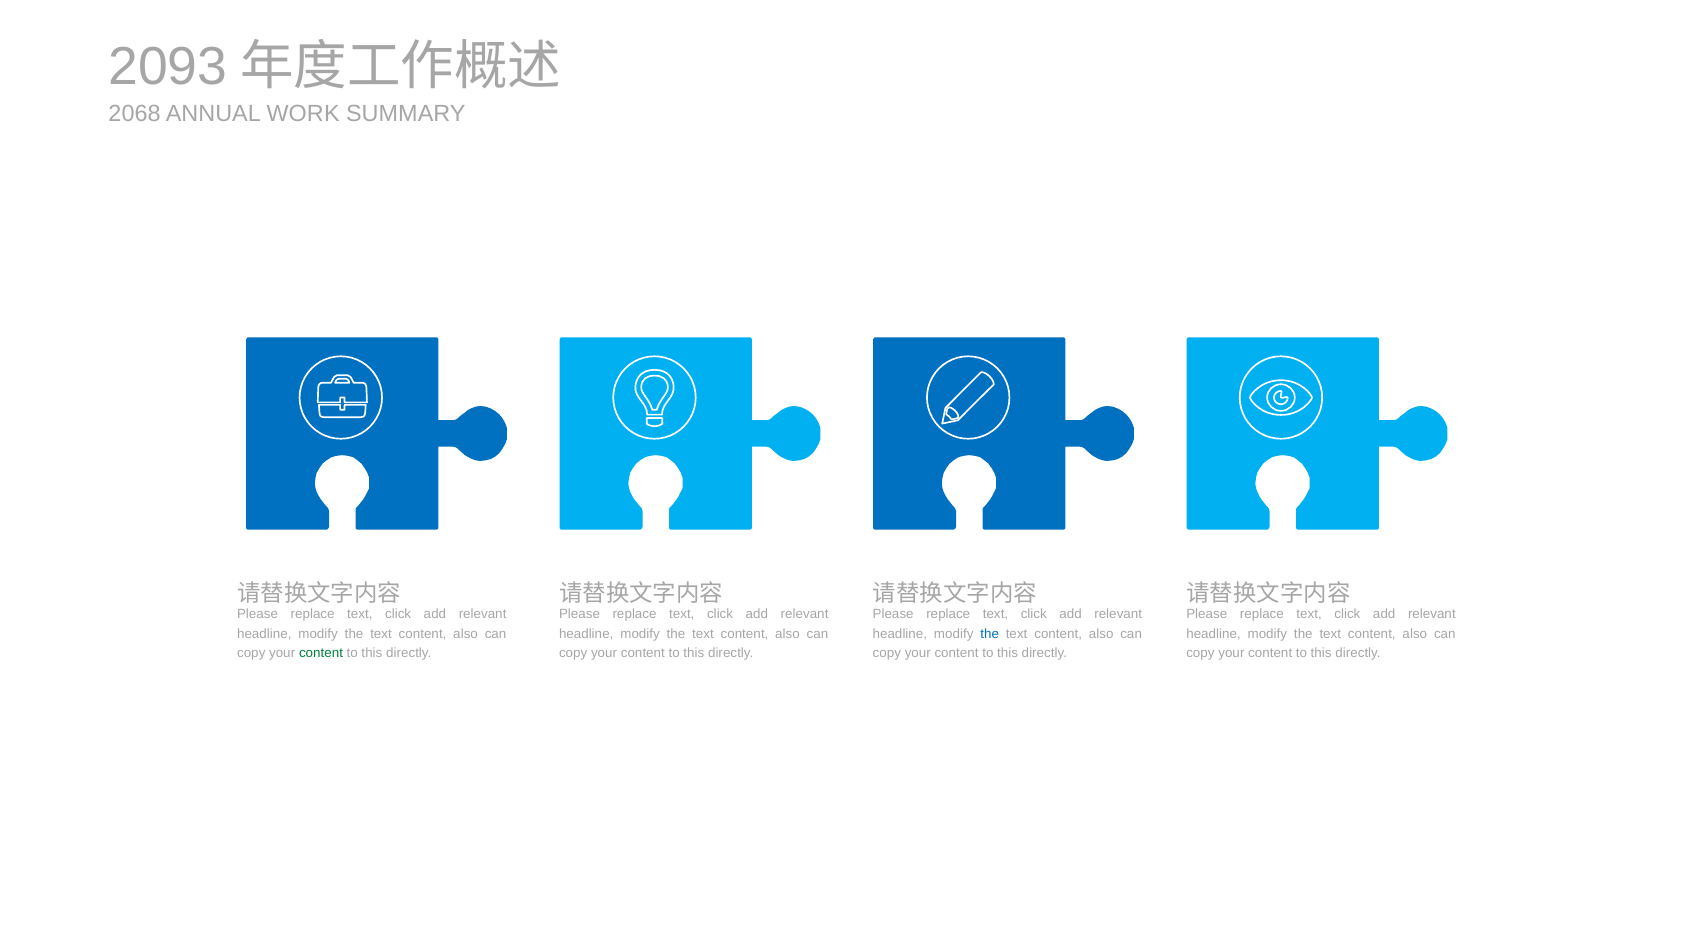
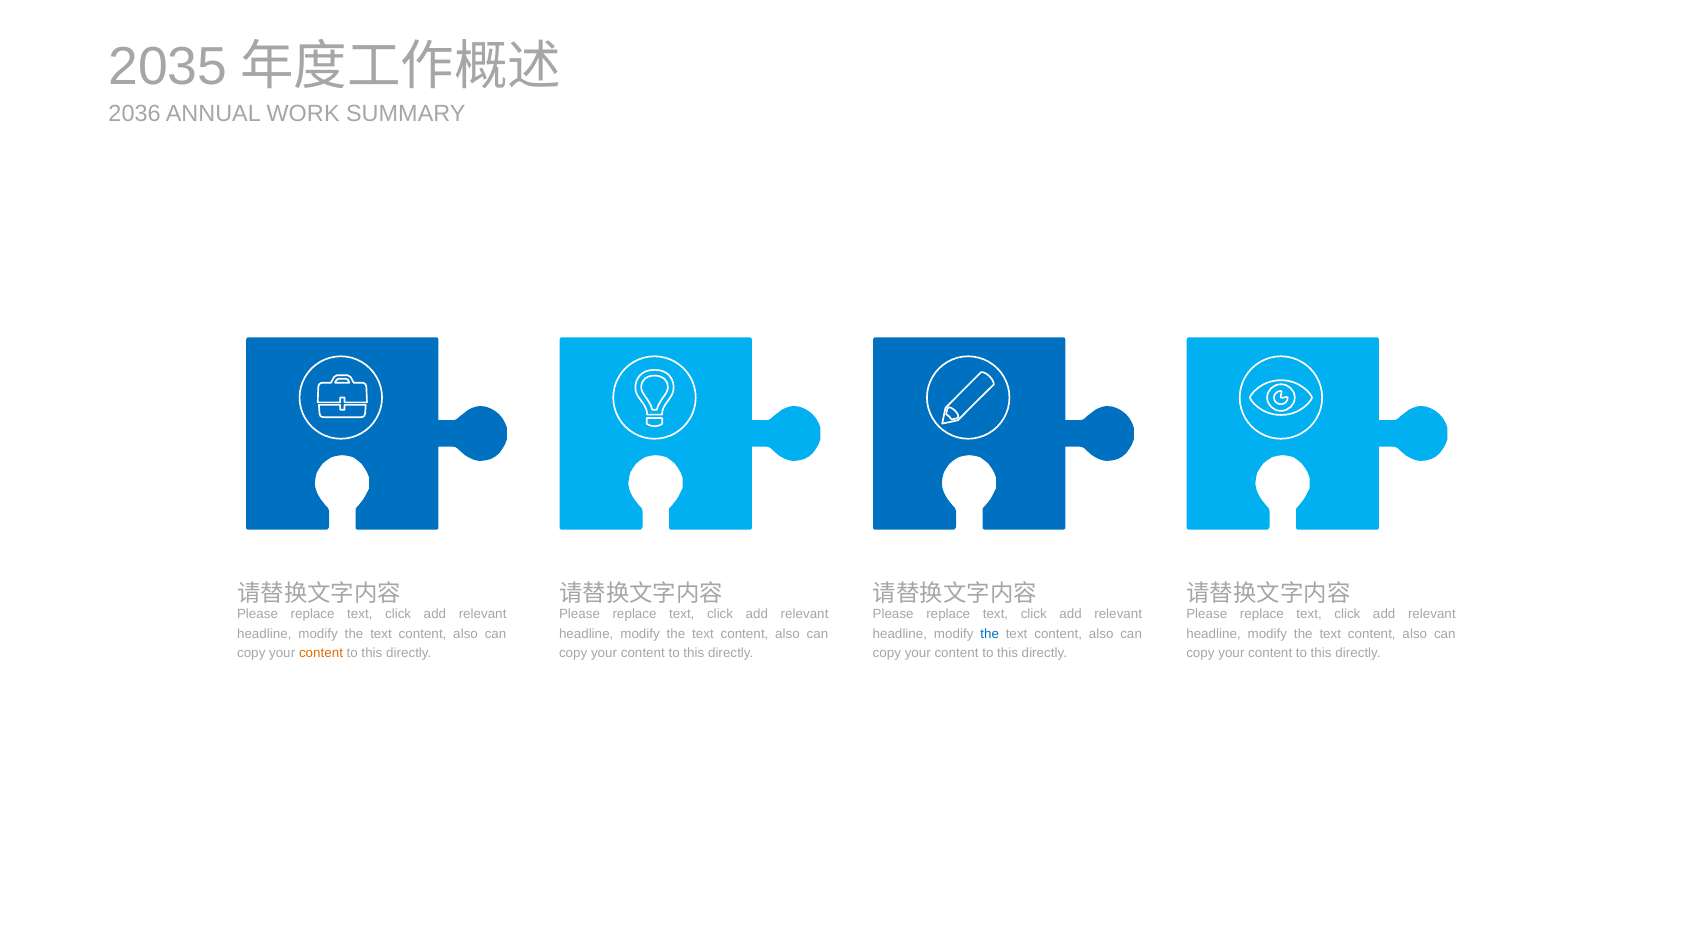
2093: 2093 -> 2035
2068: 2068 -> 2036
content at (321, 653) colour: green -> orange
